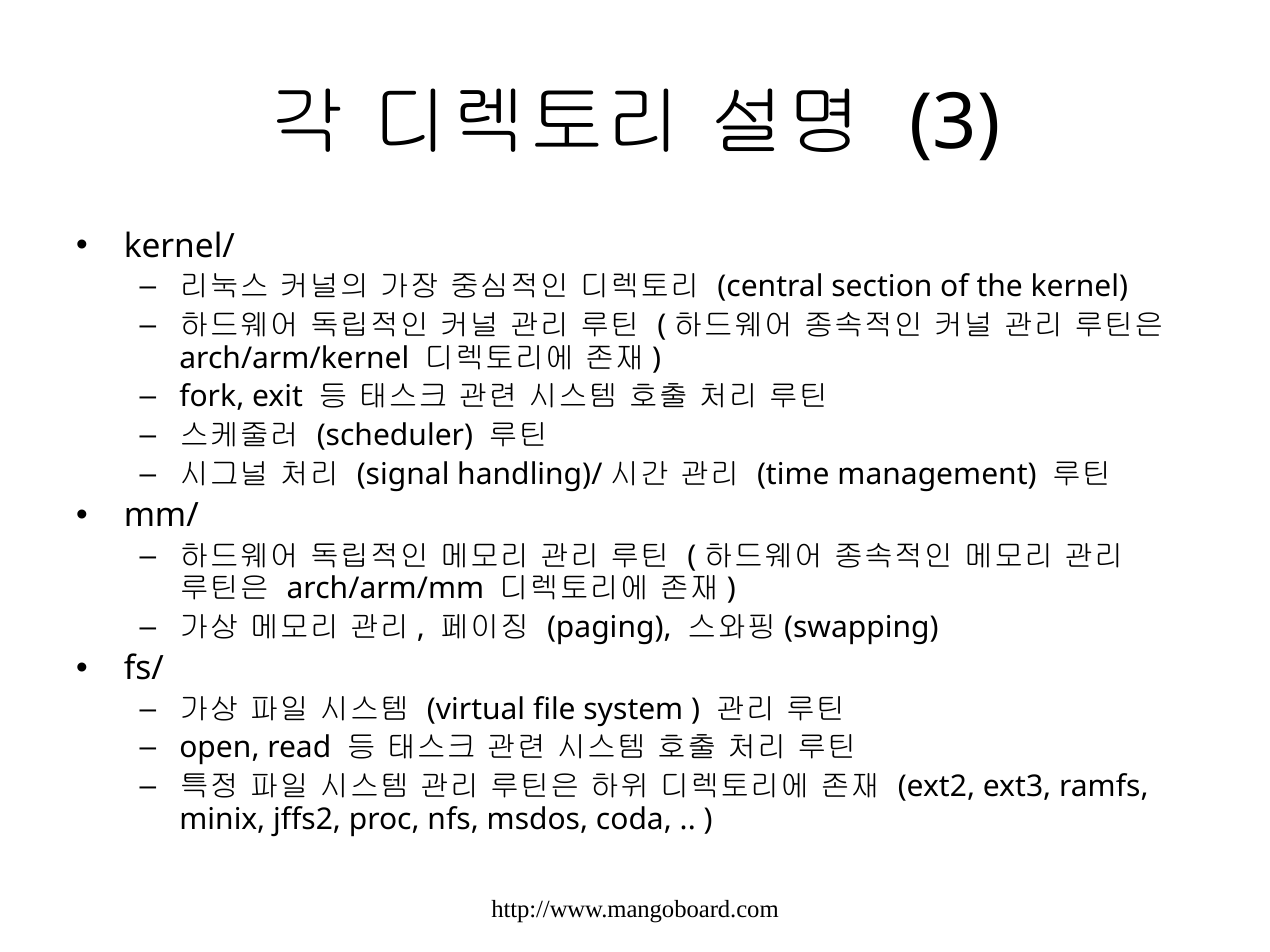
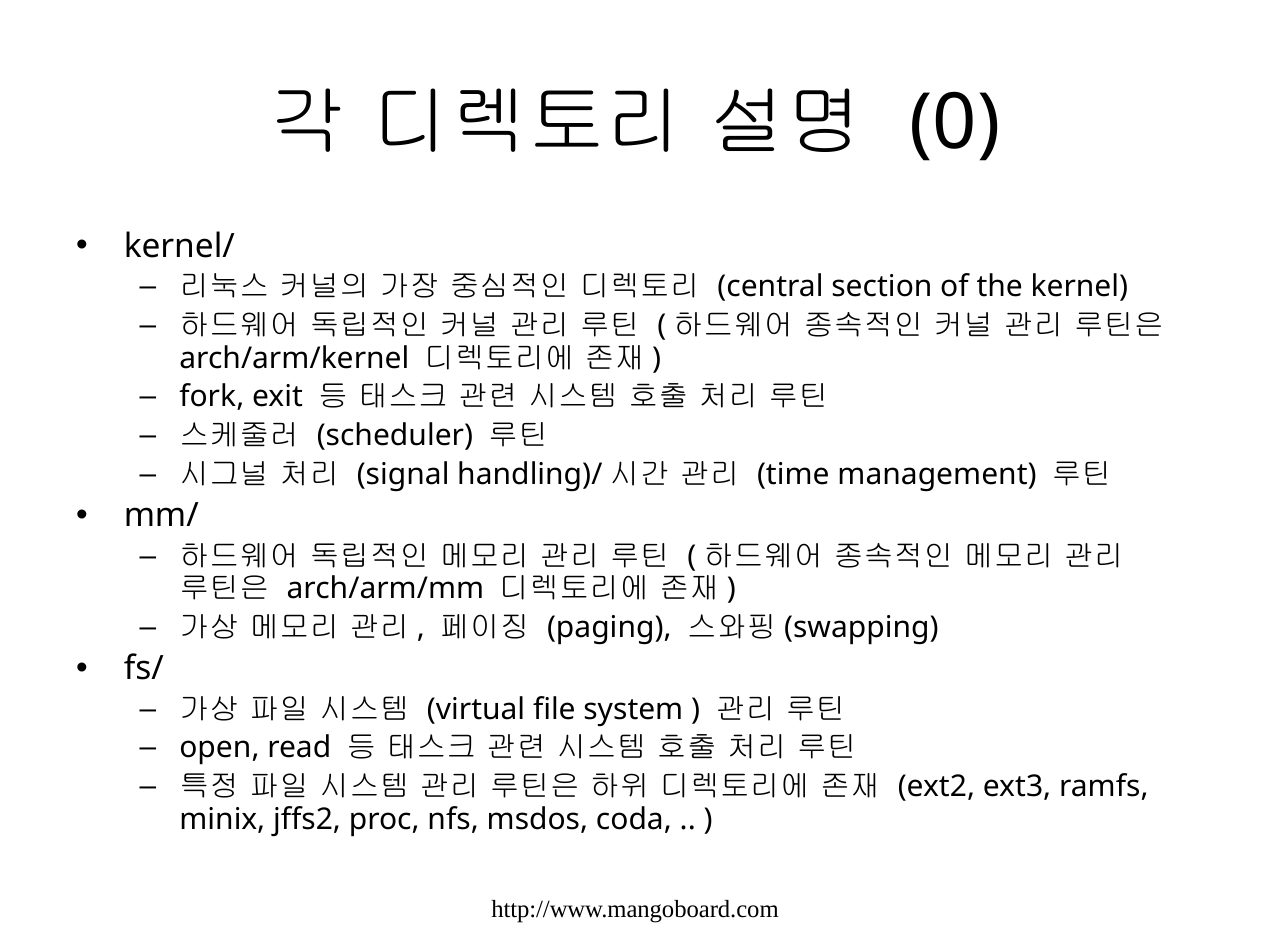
3: 3 -> 0
